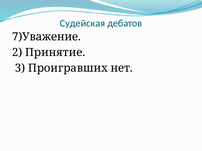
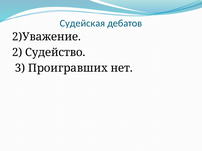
7)Уважение: 7)Уважение -> 2)Уважение
Принятие: Принятие -> Судейство
